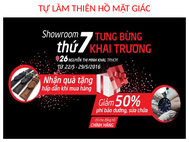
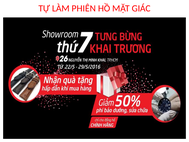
THIÊN: THIÊN -> PHIÊN
